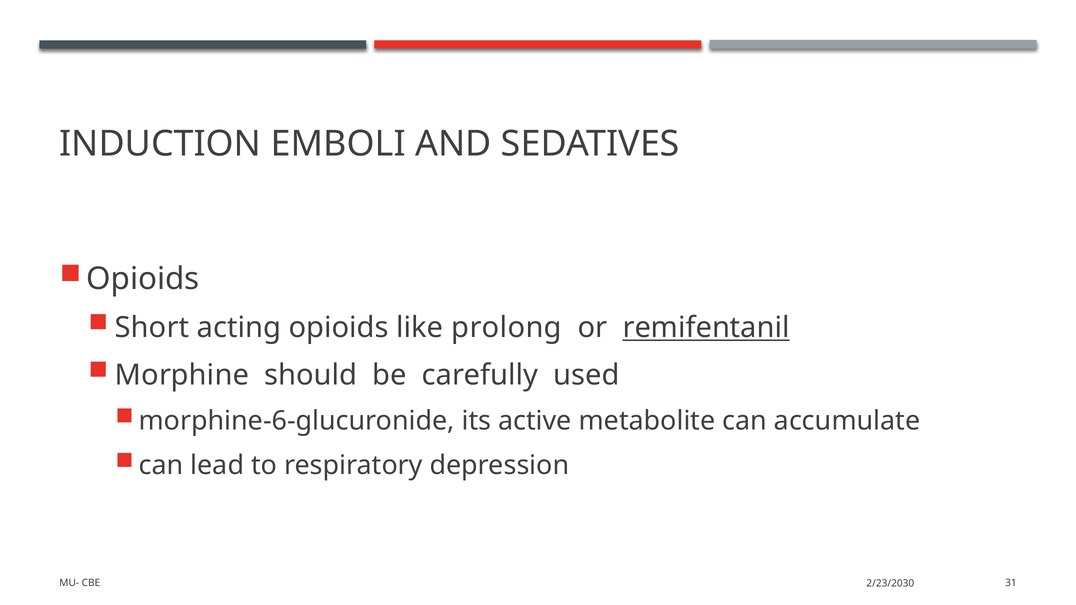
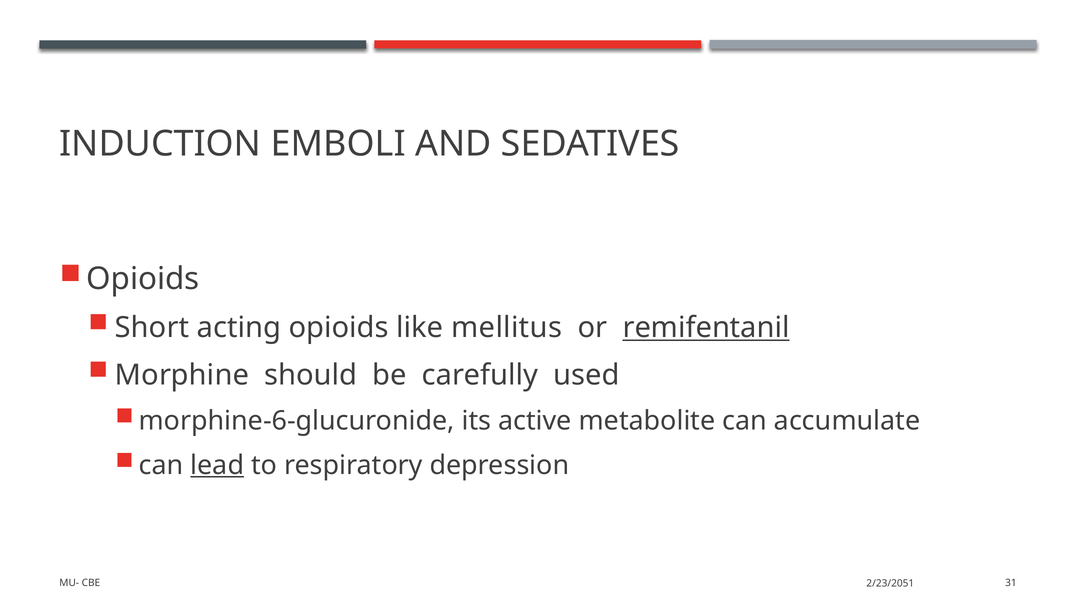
prolong: prolong -> mellitus
lead underline: none -> present
2/23/2030: 2/23/2030 -> 2/23/2051
